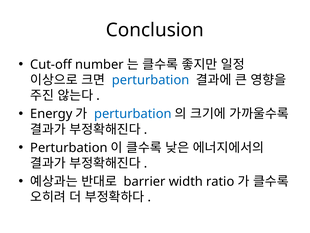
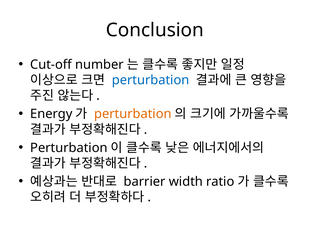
perturbation at (133, 114) colour: blue -> orange
